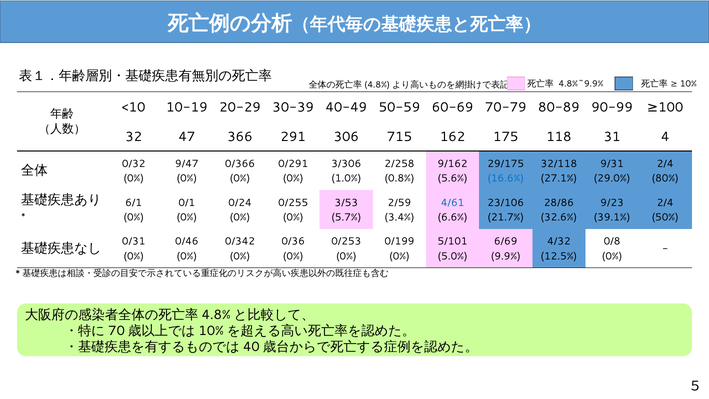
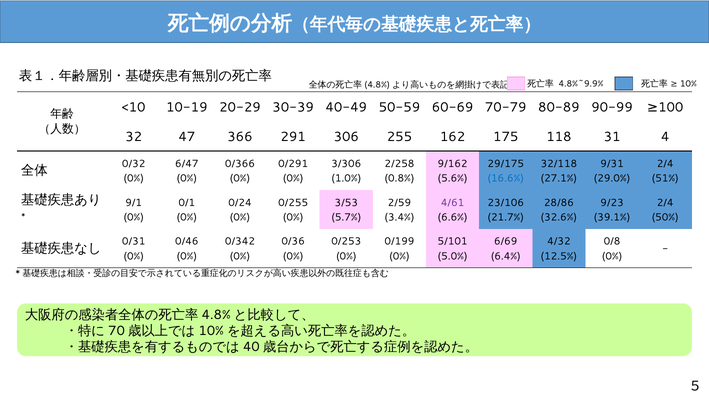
715: 715 -> 255
9/47: 9/47 -> 6/47
80%: 80% -> 51%
6/1: 6/1 -> 9/1
4/61 colour: blue -> purple
9.9%: 9.9% -> 6.4%
